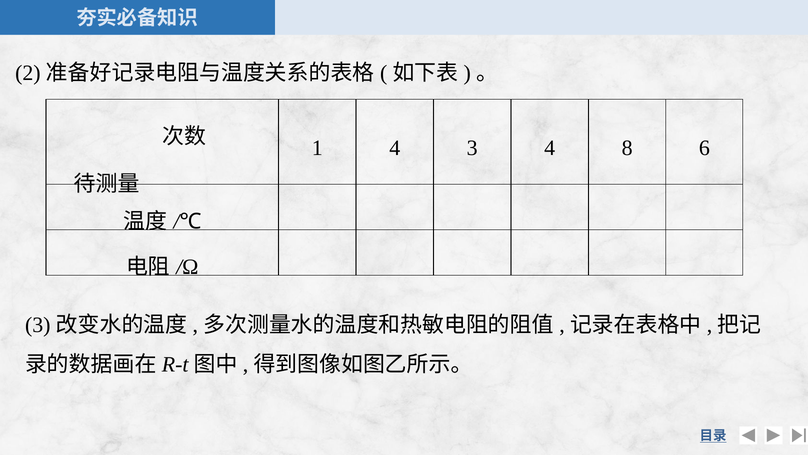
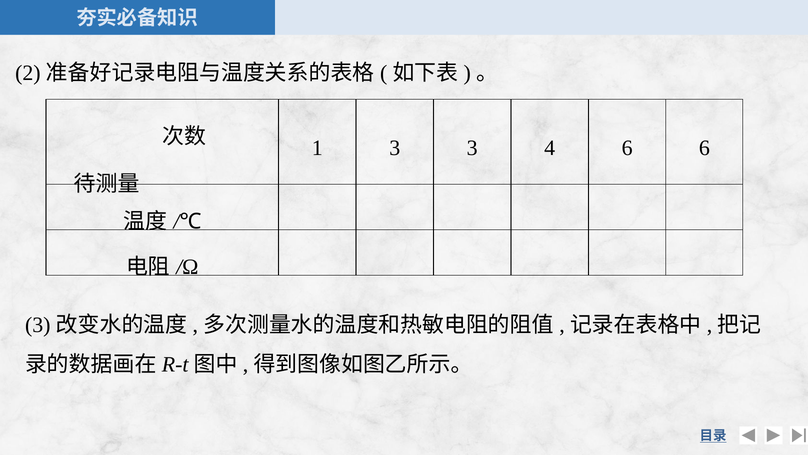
1 4: 4 -> 3
4 8: 8 -> 6
